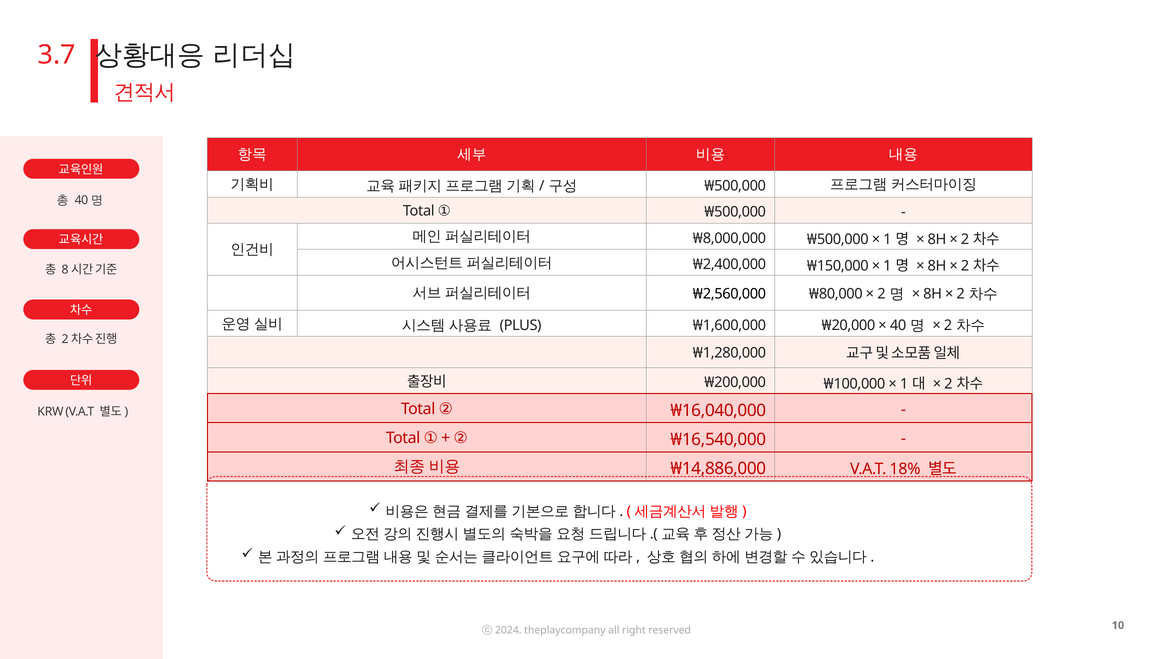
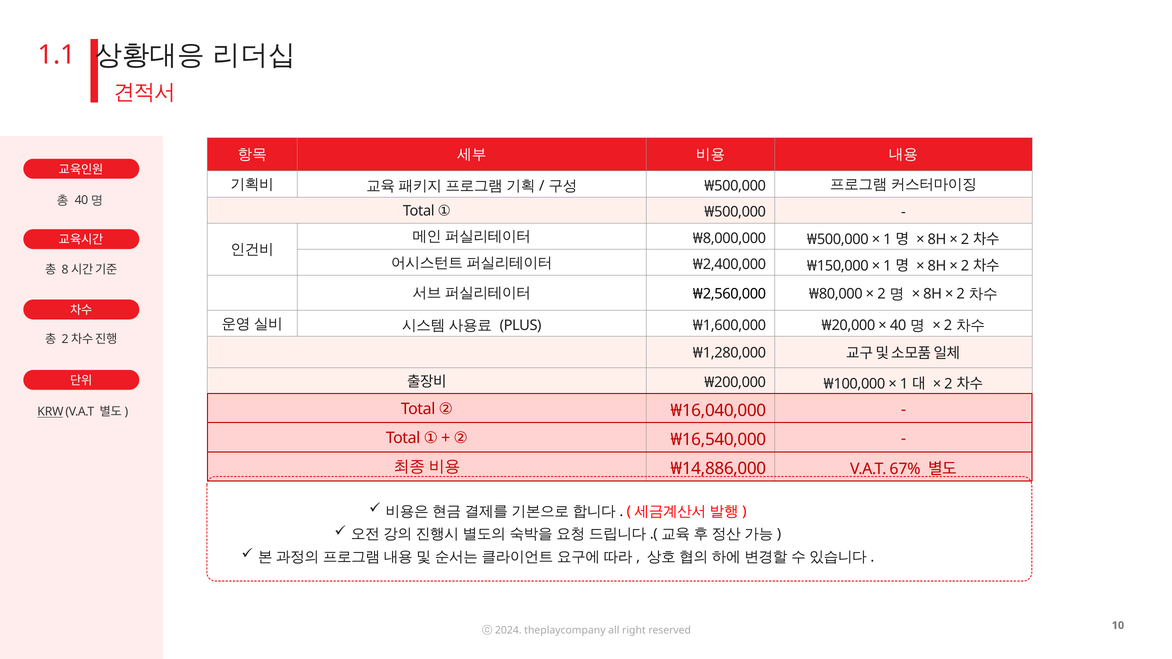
3.7: 3.7 -> 1.1
KRW underline: none -> present
18%: 18% -> 67%
